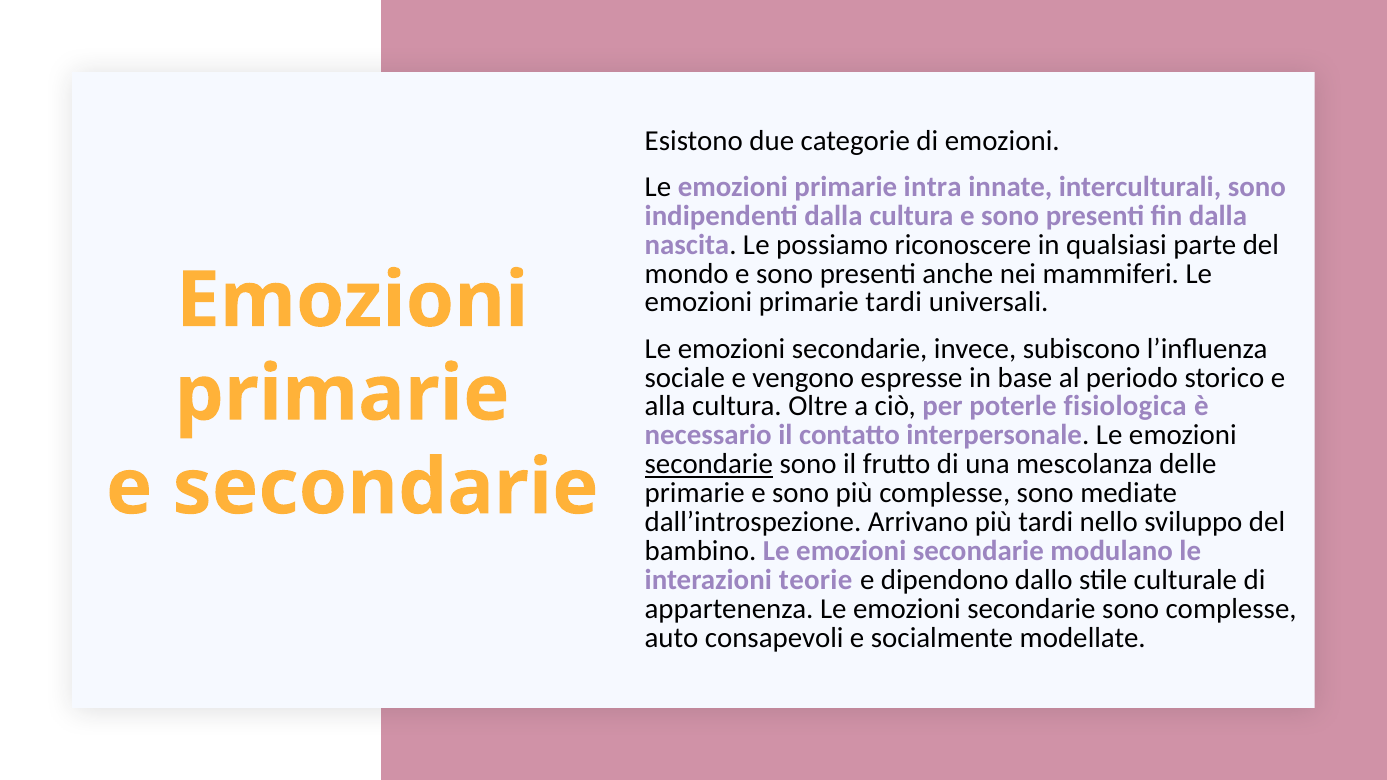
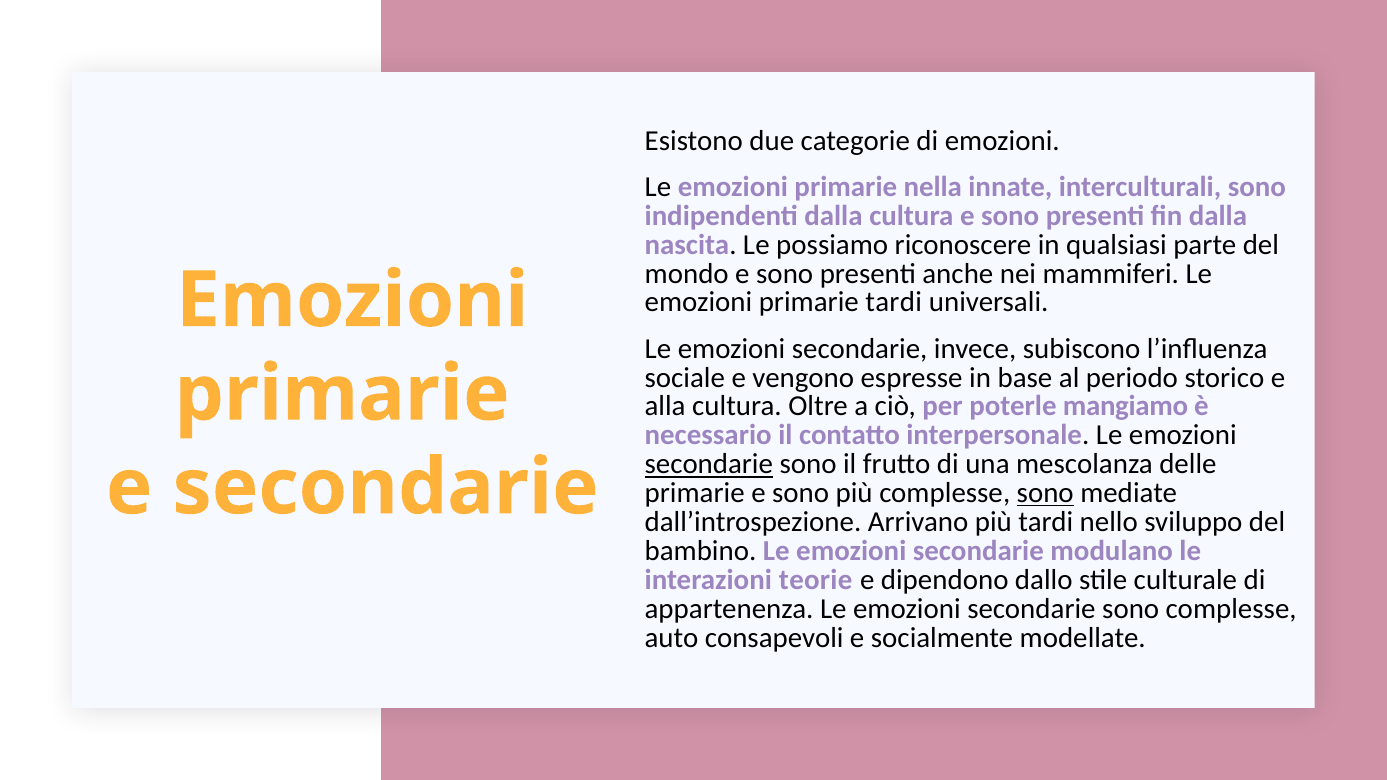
intra: intra -> nella
fisiologica: fisiologica -> mangiamo
sono at (1045, 493) underline: none -> present
